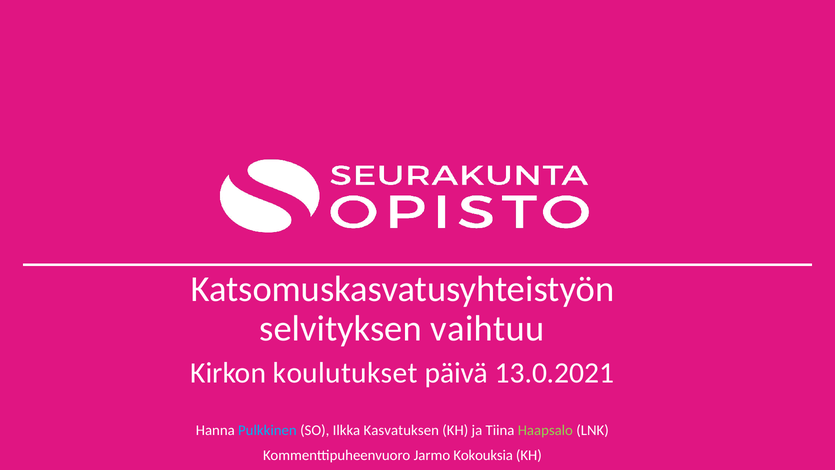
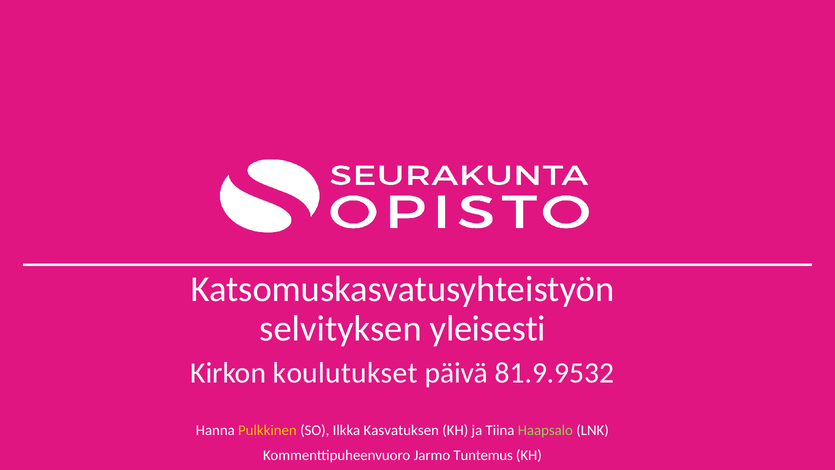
vaihtuu: vaihtuu -> yleisesti
13.0.2021: 13.0.2021 -> 81.9.9532
Pulkkinen colour: light blue -> yellow
Kokouksia: Kokouksia -> Tuntemus
